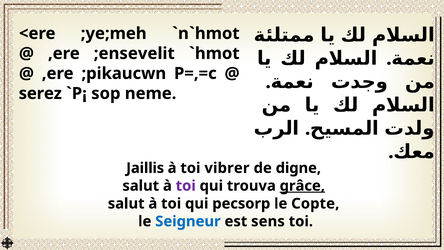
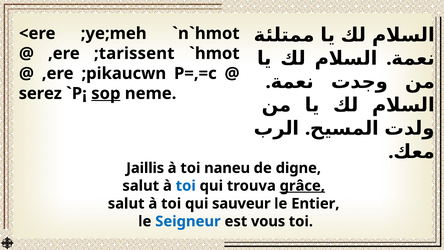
;ensevelit: ;ensevelit -> ;tarissent
sop underline: none -> present
vibrer: vibrer -> naneu
toi at (186, 186) colour: purple -> blue
pecsorp: pecsorp -> sauveur
Copte: Copte -> Entier
sens: sens -> vous
